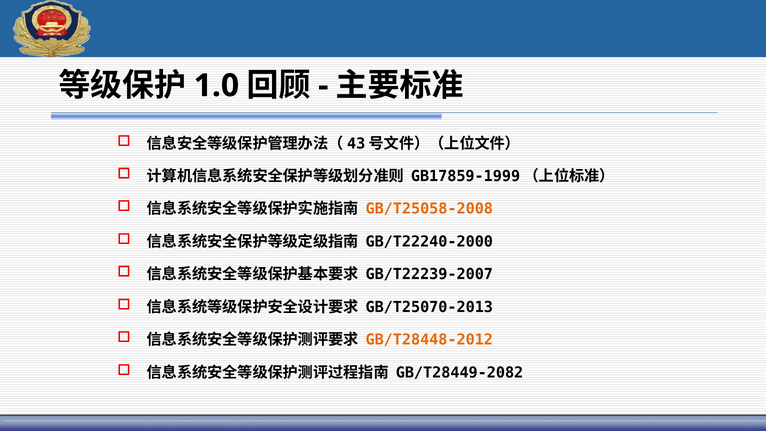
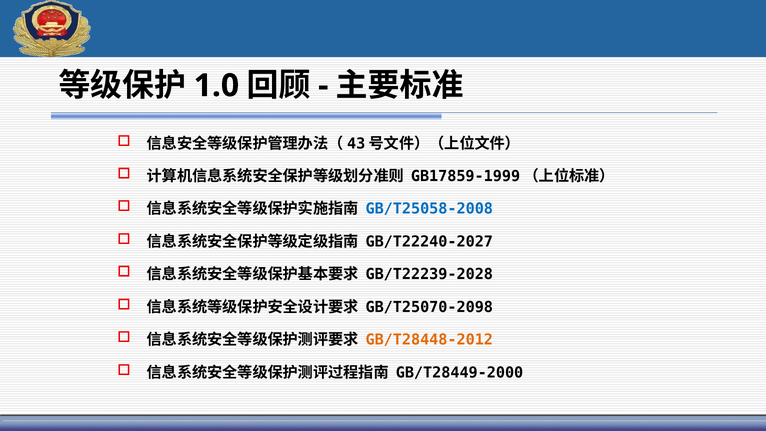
GB/T25058-2008 colour: orange -> blue
GB/T22240-2000: GB/T22240-2000 -> GB/T22240-2027
GB/T22239-2007: GB/T22239-2007 -> GB/T22239-2028
GB/T25070-2013: GB/T25070-2013 -> GB/T25070-2098
GB/T28449-2082: GB/T28449-2082 -> GB/T28449-2000
